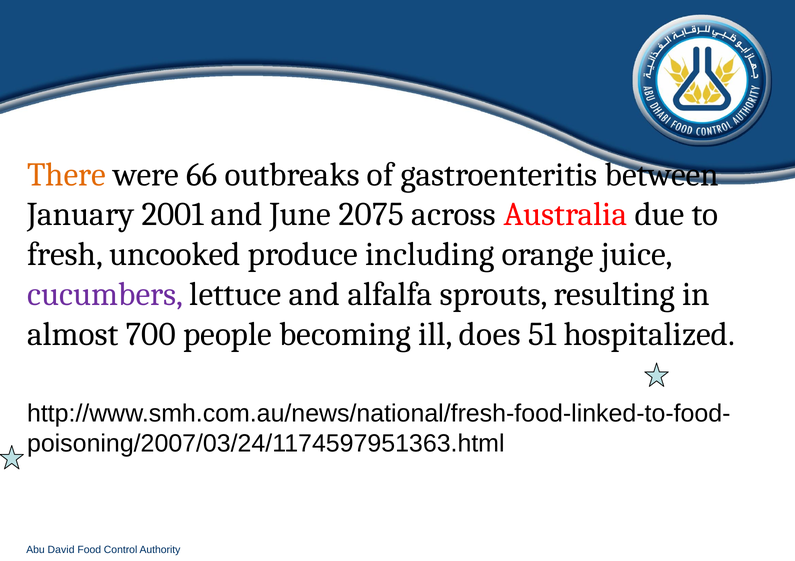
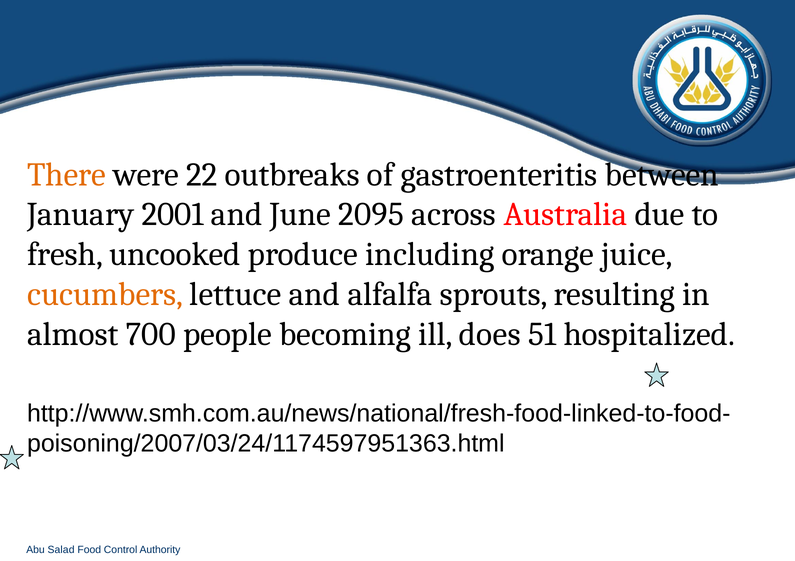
66: 66 -> 22
2075: 2075 -> 2095
cucumbers colour: purple -> orange
David: David -> Salad
